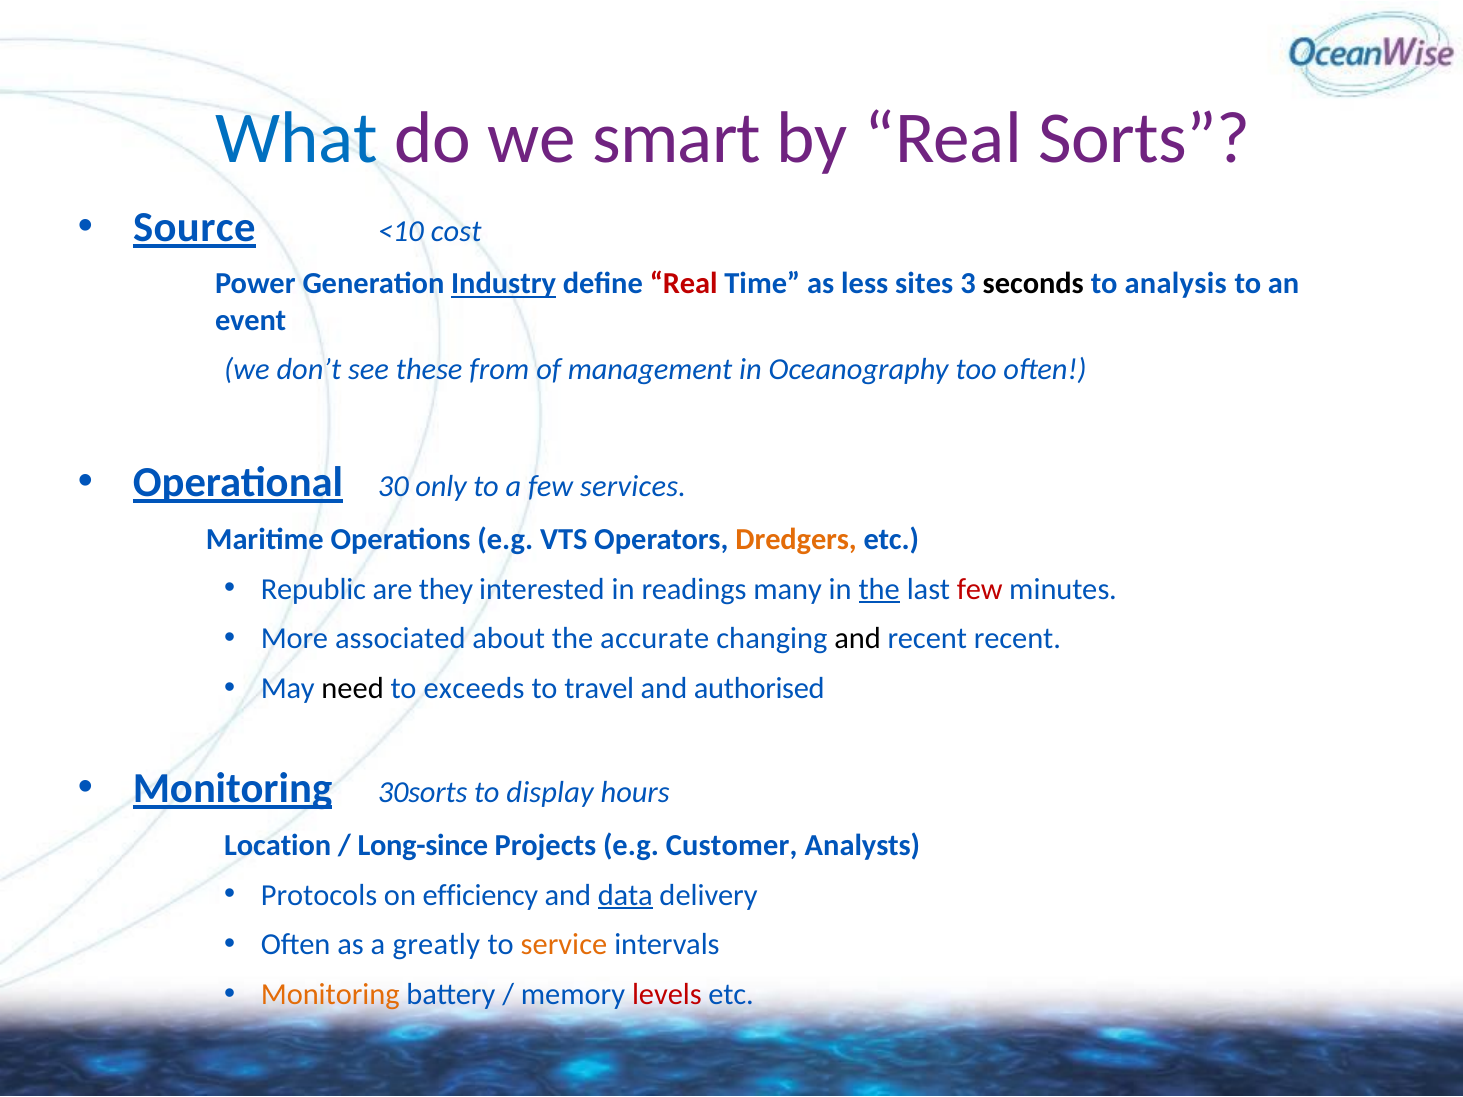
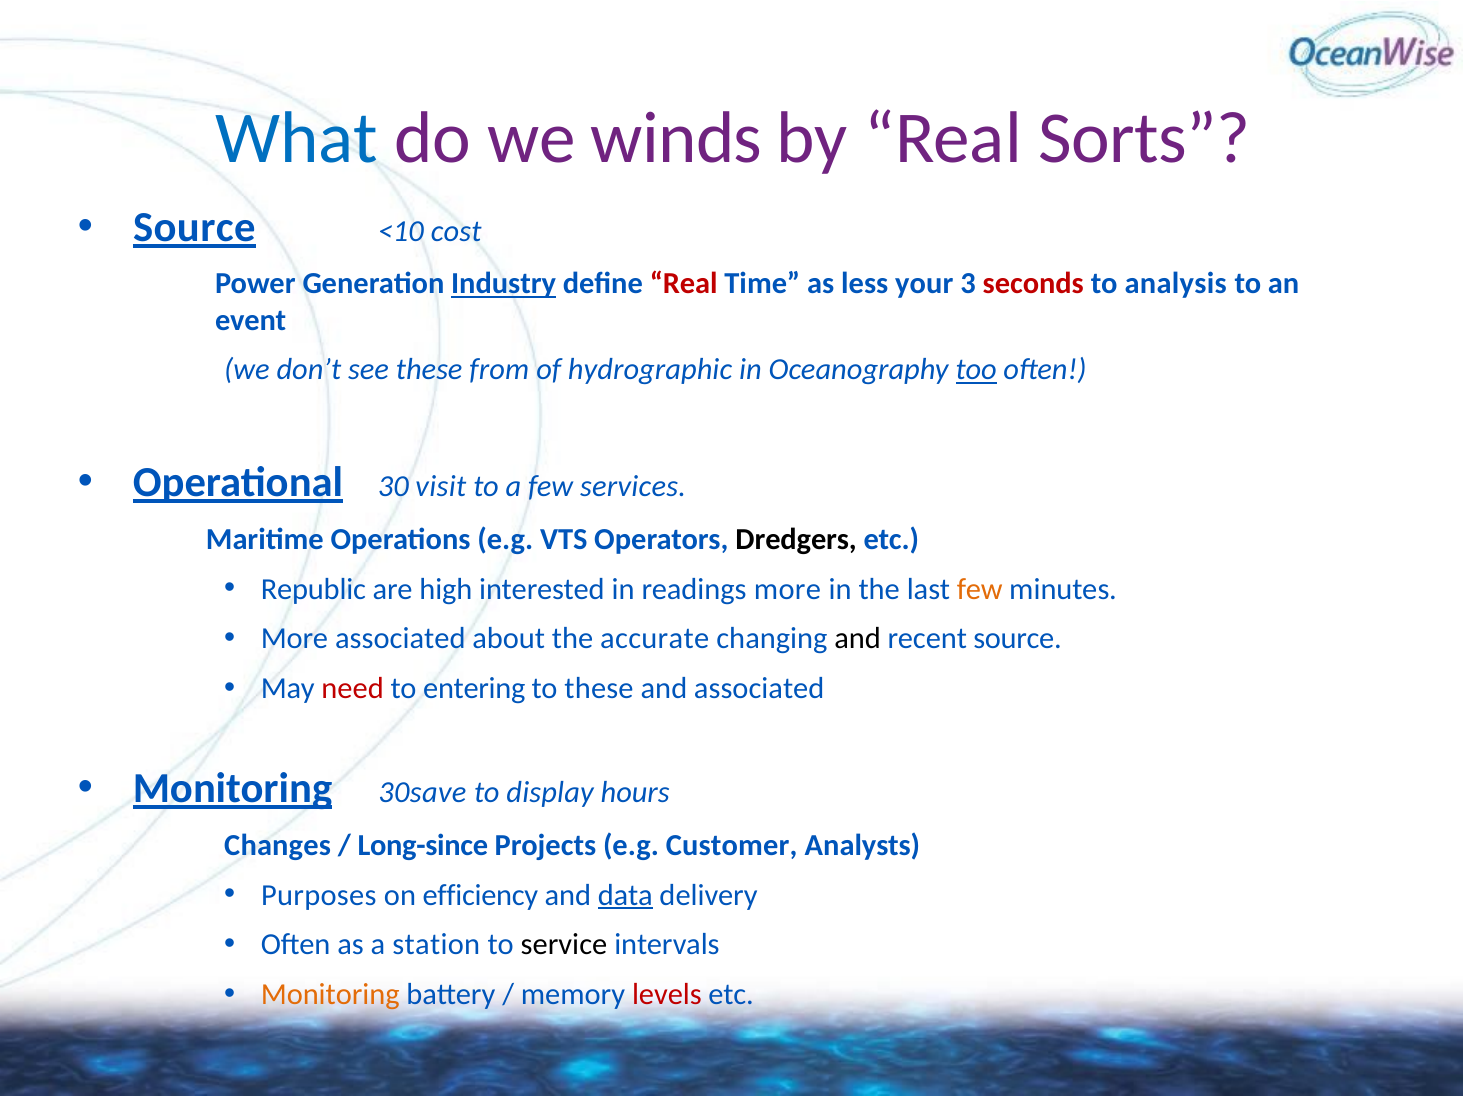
smart: smart -> winds
sites: sites -> your
seconds colour: black -> red
management: management -> hydrographic
too underline: none -> present
only: only -> visit
Dredgers colour: orange -> black
they: they -> high
readings many: many -> more
the at (879, 589) underline: present -> none
few at (980, 589) colour: red -> orange
recent recent: recent -> source
need colour: black -> red
exceeds: exceeds -> entering
to travel: travel -> these
and authorised: authorised -> associated
30sorts: 30sorts -> 30save
Location: Location -> Changes
Protocols: Protocols -> Purposes
greatly: greatly -> station
service colour: orange -> black
